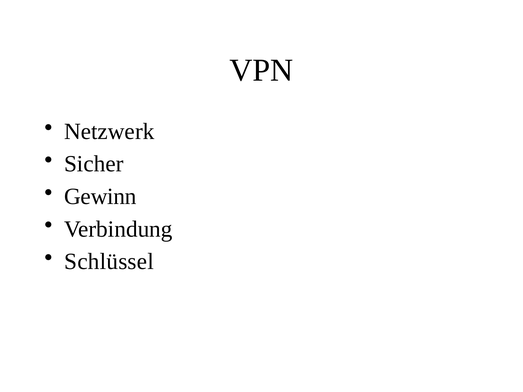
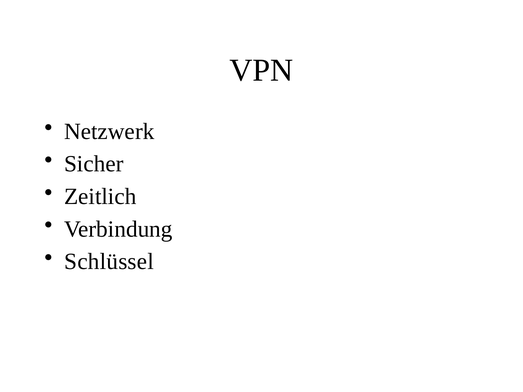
Gewinn: Gewinn -> Zeitlich
